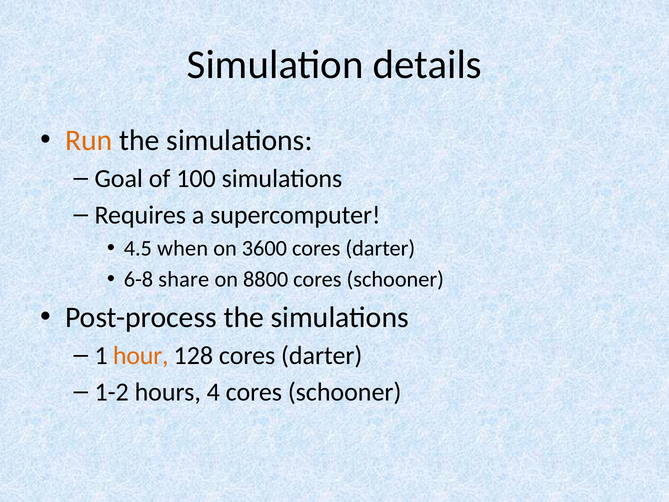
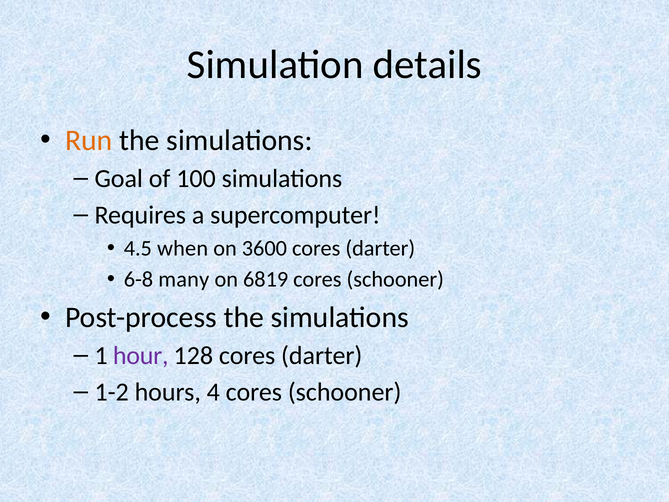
share: share -> many
8800: 8800 -> 6819
hour colour: orange -> purple
